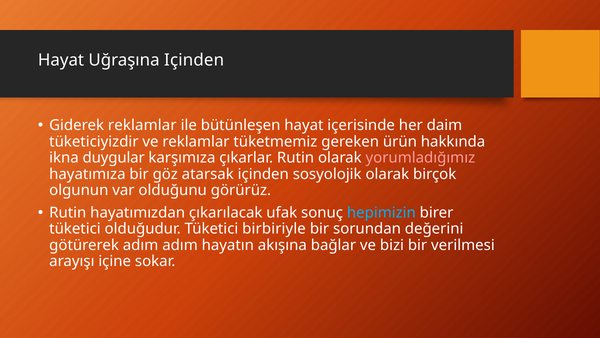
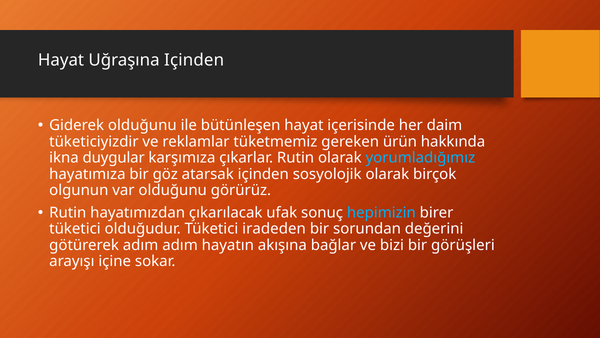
Giderek reklamlar: reklamlar -> olduğunu
yorumladığımız colour: pink -> light blue
birbiriyle: birbiriyle -> iradeden
verilmesi: verilmesi -> görüşleri
